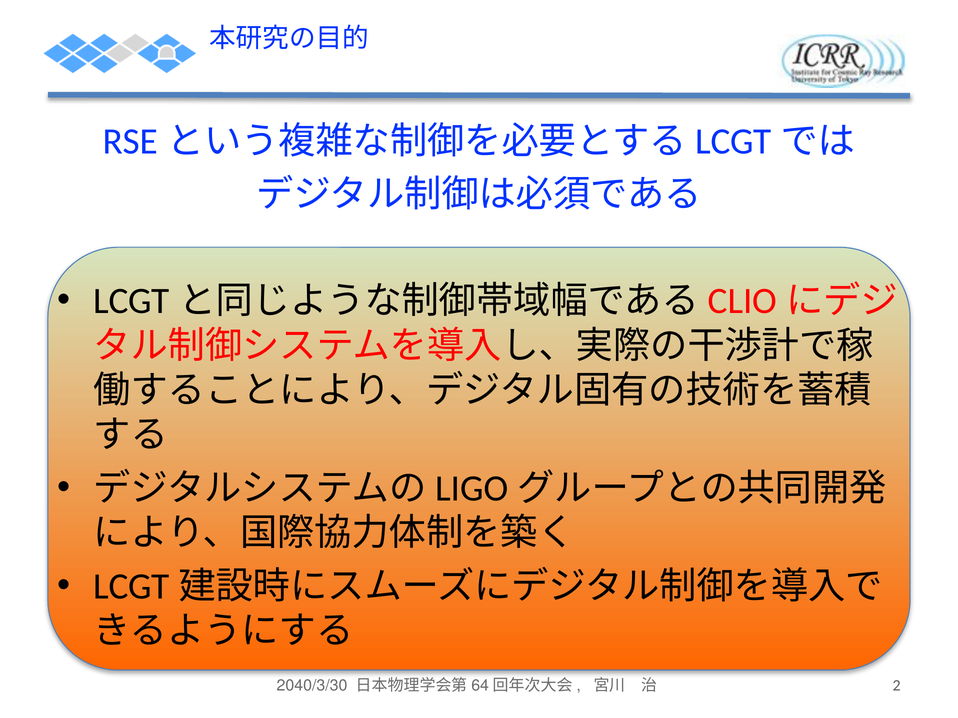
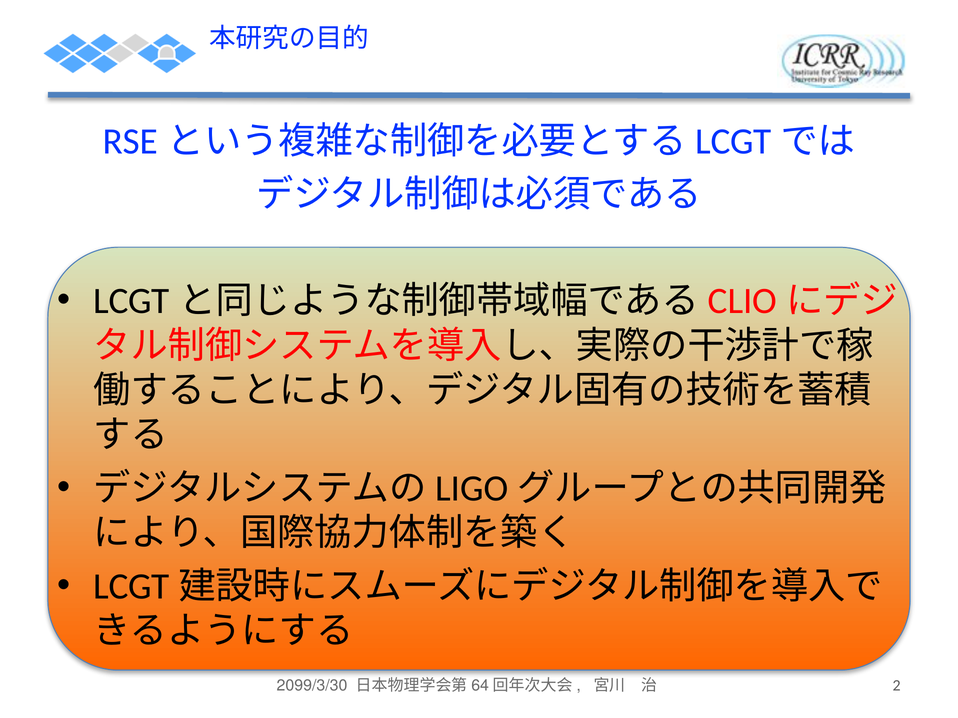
2040/3/30: 2040/3/30 -> 2099/3/30
